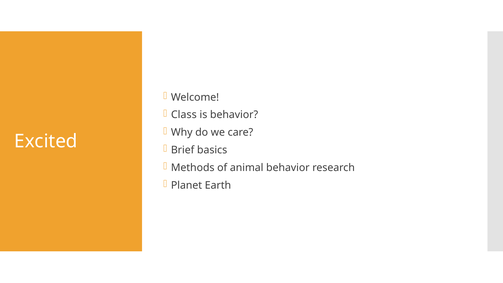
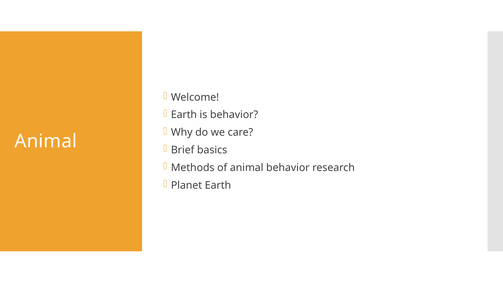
Class at (184, 115): Class -> Earth
Excited at (46, 141): Excited -> Animal
